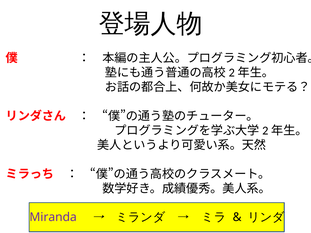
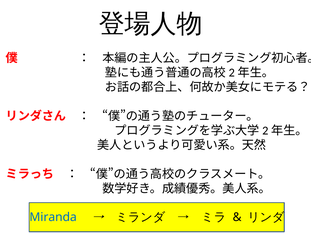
Miranda colour: purple -> blue
